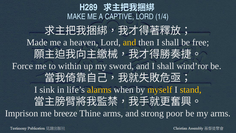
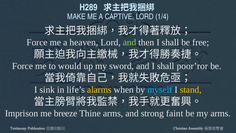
Made at (37, 42): Made -> Force
and at (130, 42) colour: yellow -> light green
within: within -> would
wind’ror: wind’ror -> poor’ror
myself colour: yellow -> light blue
poor: poor -> faint
